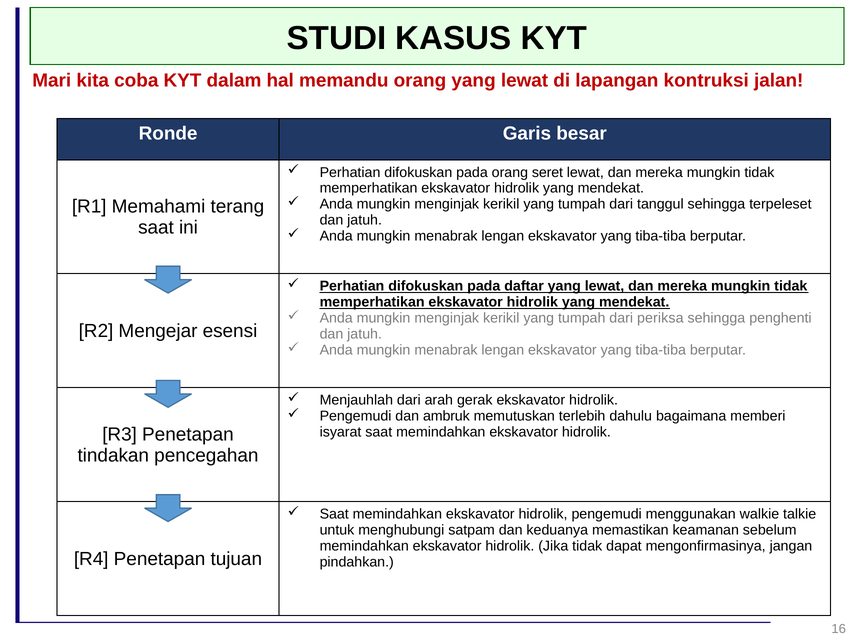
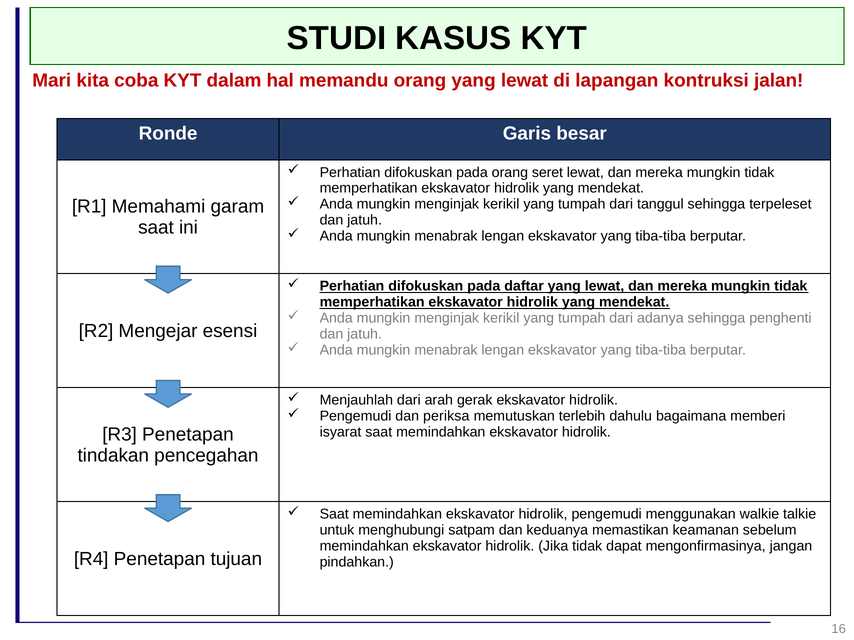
terang: terang -> garam
periksa: periksa -> adanya
ambruk: ambruk -> periksa
